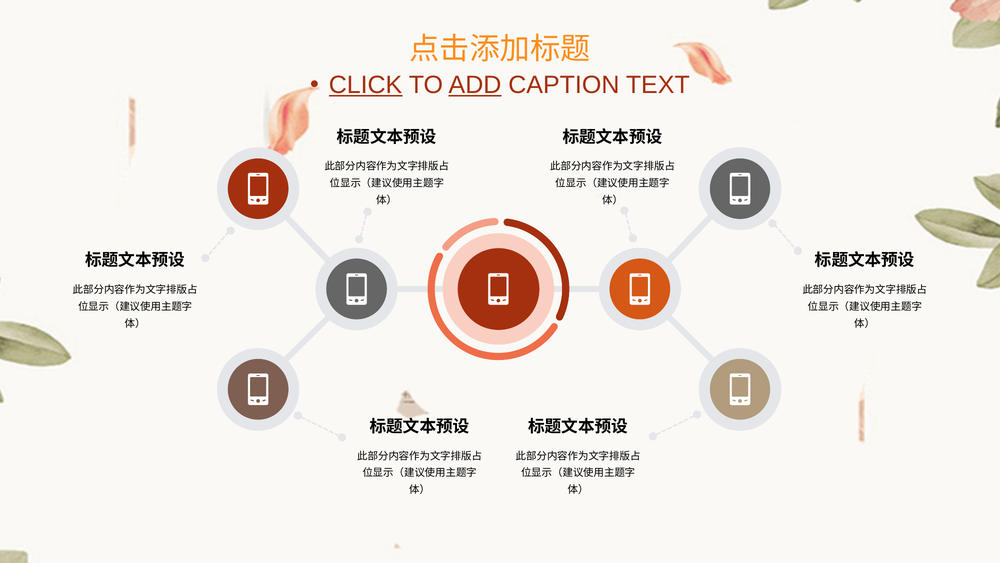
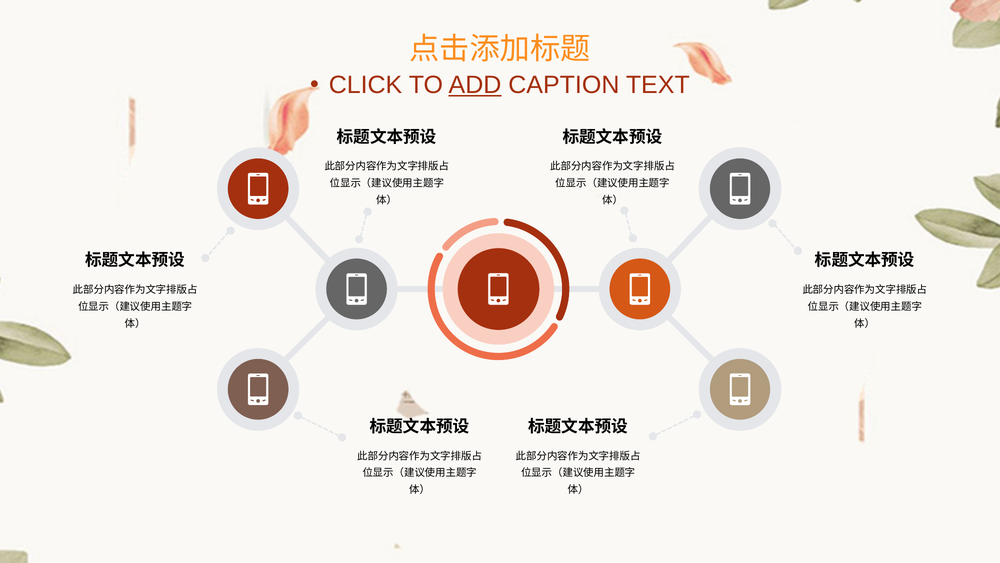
CLICK underline: present -> none
